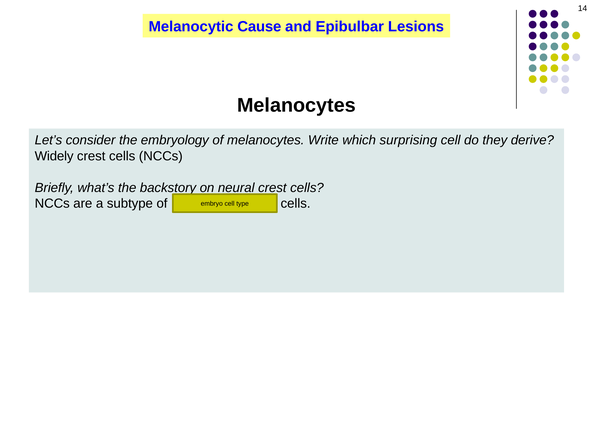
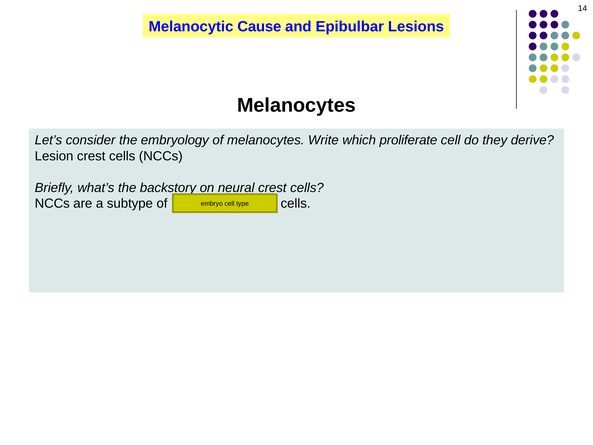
which surprising: surprising -> proliferate
Widely at (54, 156): Widely -> Lesion
